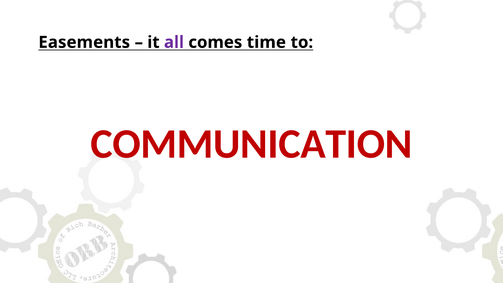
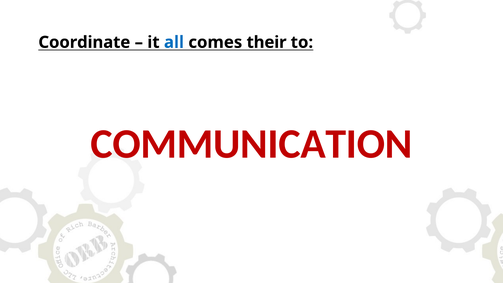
Easements: Easements -> Coordinate
all colour: purple -> blue
time: time -> their
